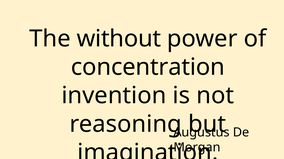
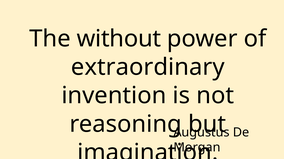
concentration: concentration -> extraordinary
